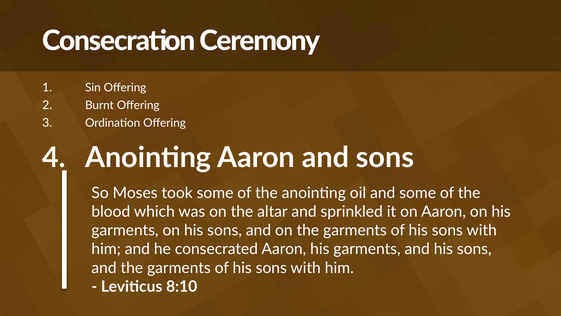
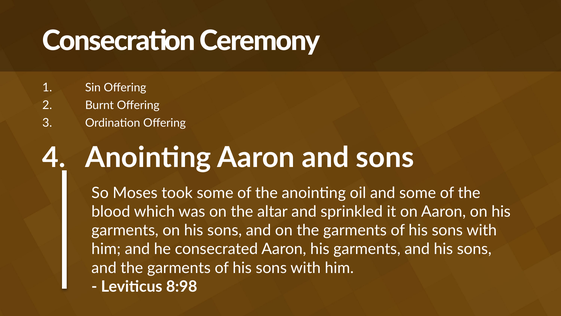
8:10: 8:10 -> 8:98
